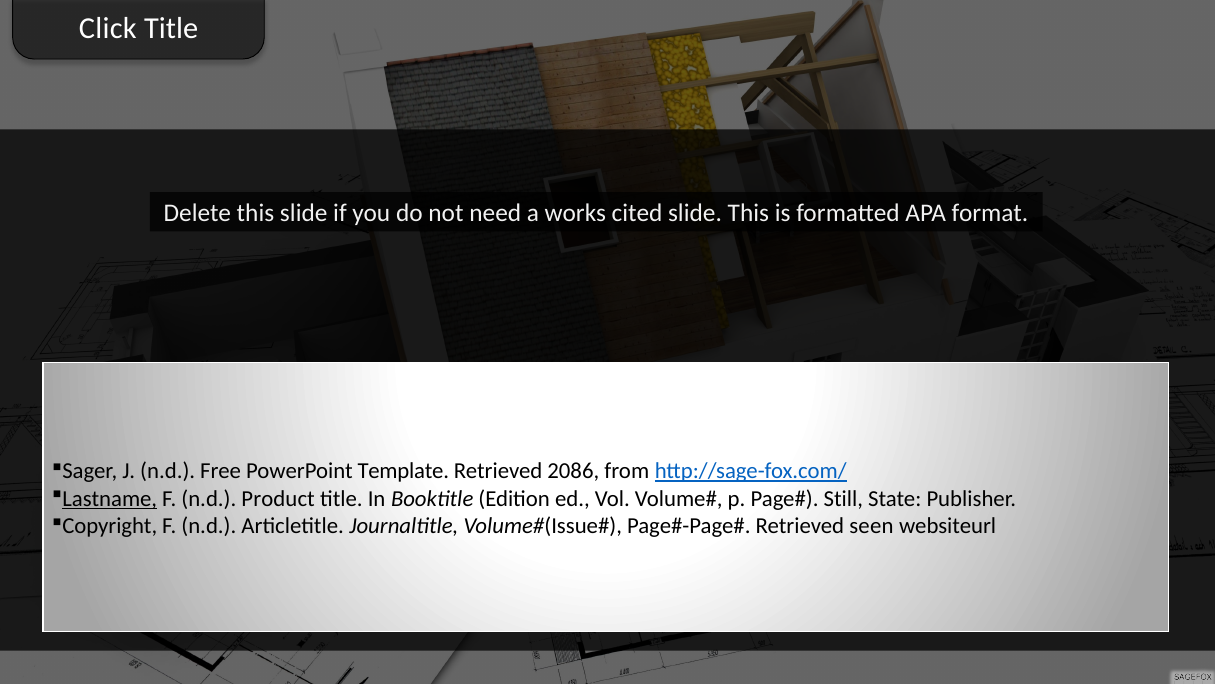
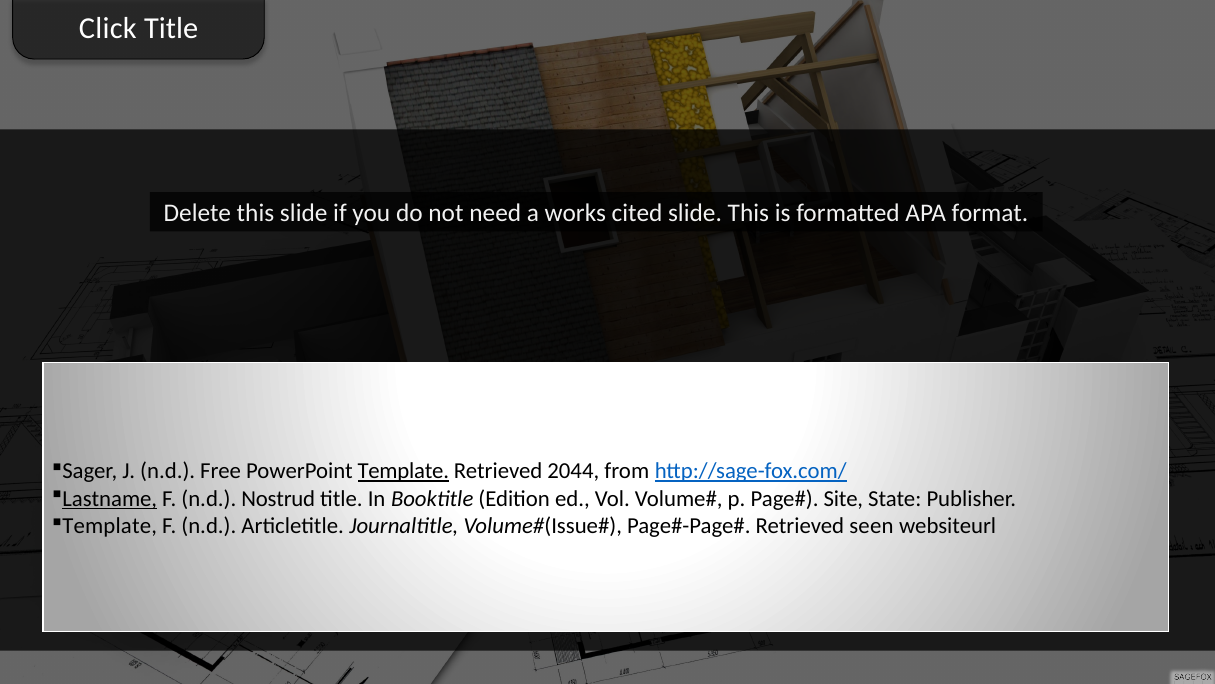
Template at (403, 471) underline: none -> present
2086: 2086 -> 2044
Product: Product -> Nostrud
Still: Still -> Site
Copyright at (110, 526): Copyright -> Template
